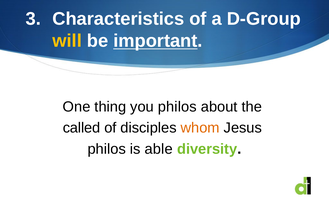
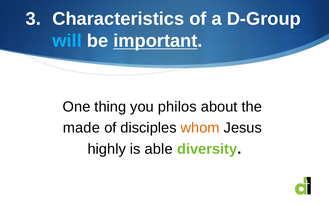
will colour: yellow -> light blue
called: called -> made
philos at (107, 149): philos -> highly
